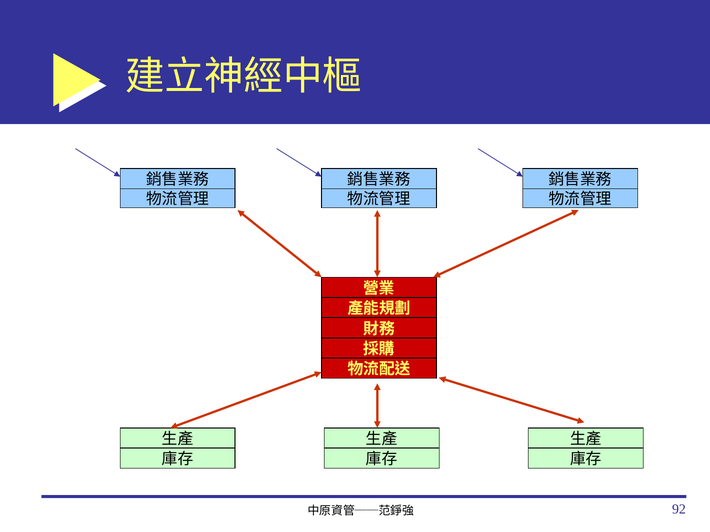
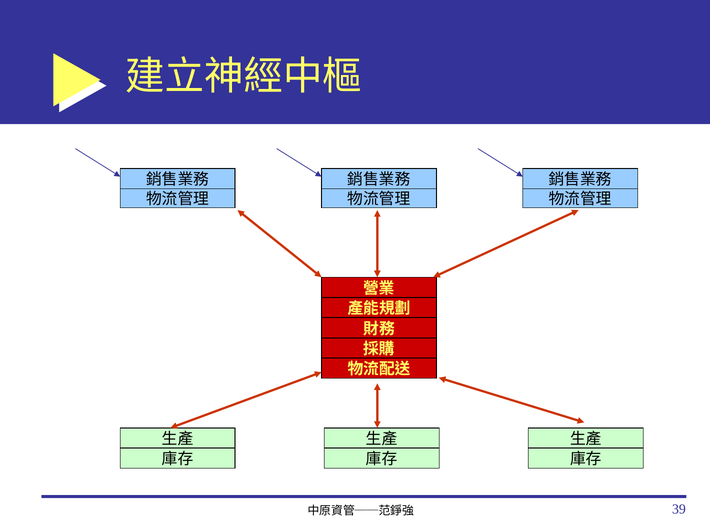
92: 92 -> 39
